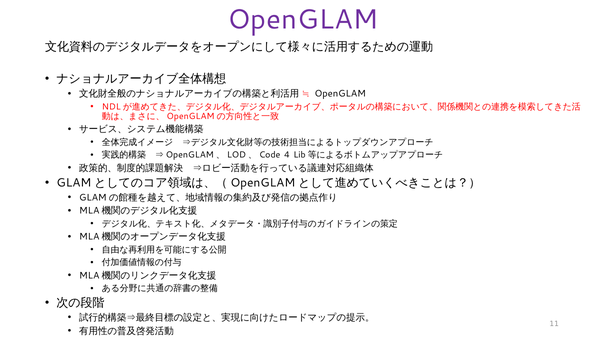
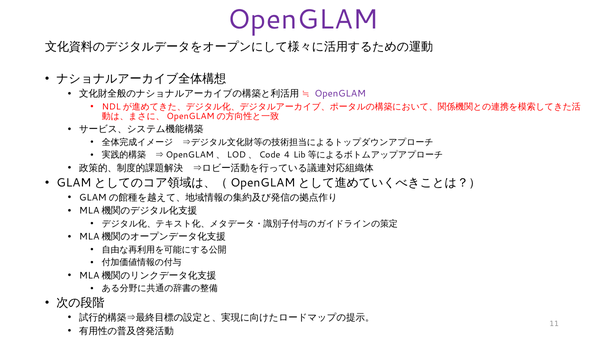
OpenGLAM at (340, 94) colour: black -> purple
